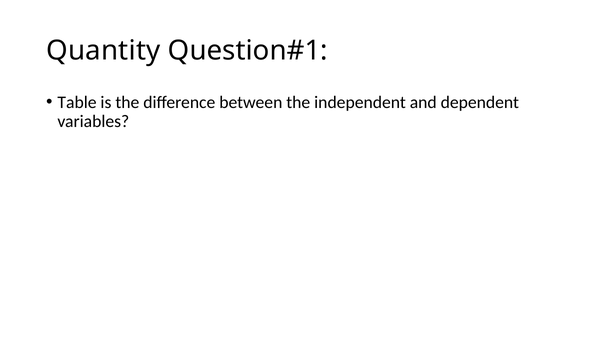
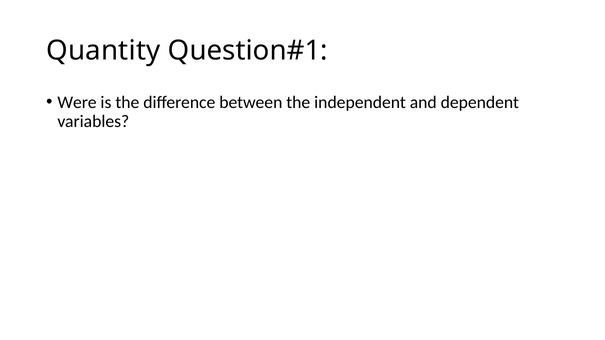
Table: Table -> Were
